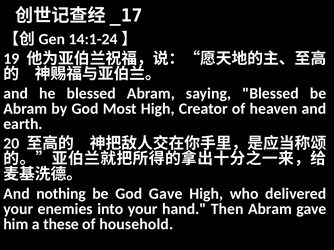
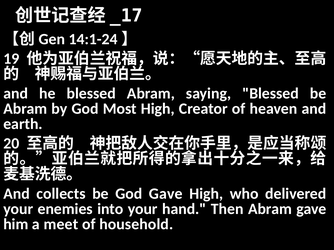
nothing: nothing -> collects
these: these -> meet
